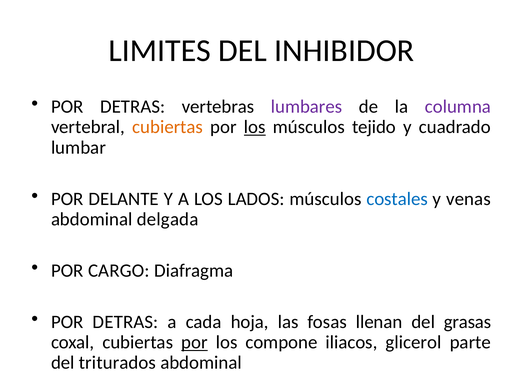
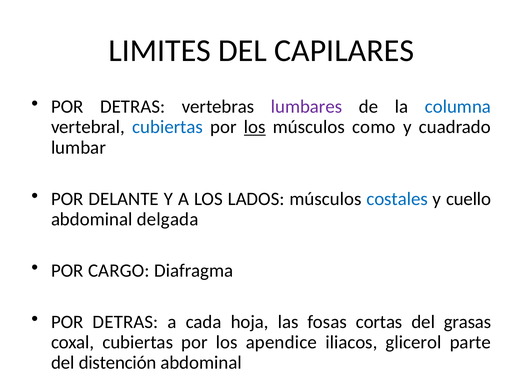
INHIBIDOR: INHIBIDOR -> CAPILARES
columna colour: purple -> blue
cubiertas at (168, 127) colour: orange -> blue
tejido: tejido -> como
venas: venas -> cuello
llenan: llenan -> cortas
por at (194, 343) underline: present -> none
compone: compone -> apendice
triturados: triturados -> distención
